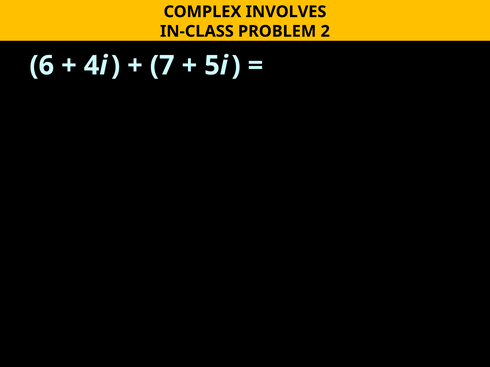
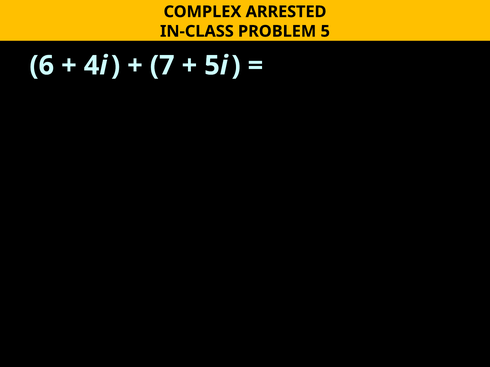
INVOLVES: INVOLVES -> ARRESTED
2: 2 -> 5
